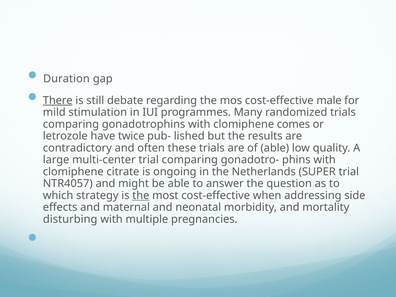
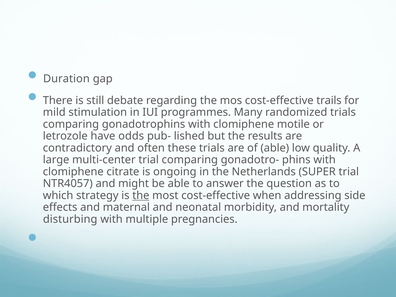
There underline: present -> none
male: male -> trails
comes: comes -> motile
twice: twice -> odds
